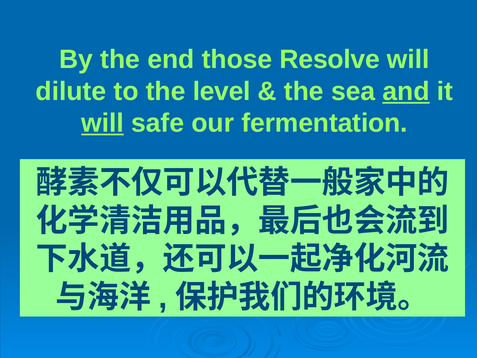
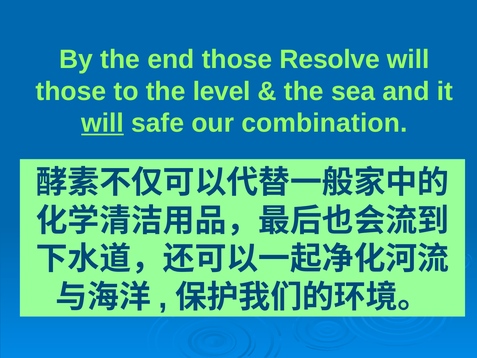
dilute at (71, 91): dilute -> those
and underline: present -> none
fermentation: fermentation -> combination
